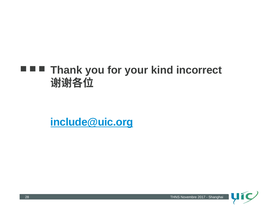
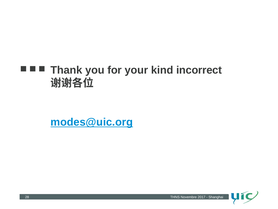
include@uic.org: include@uic.org -> modes@uic.org
